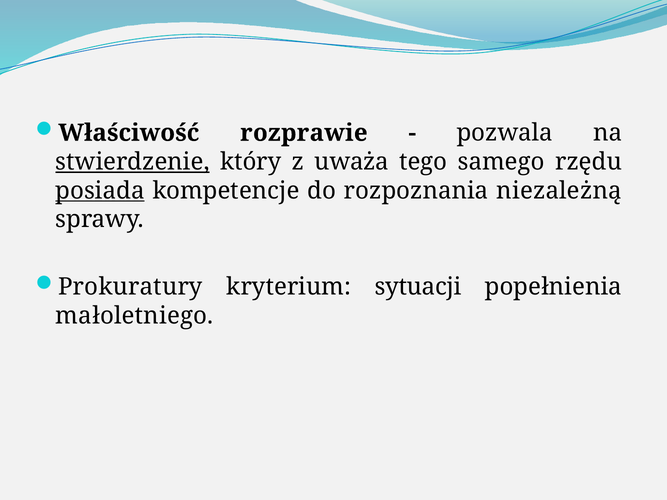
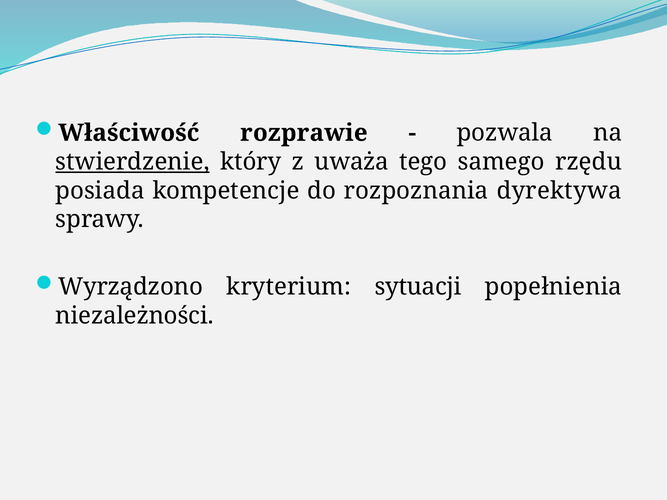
posiada underline: present -> none
niezależną: niezależną -> dyrektywa
Prokuratury: Prokuratury -> Wyrządzono
małoletniego: małoletniego -> niezależności
